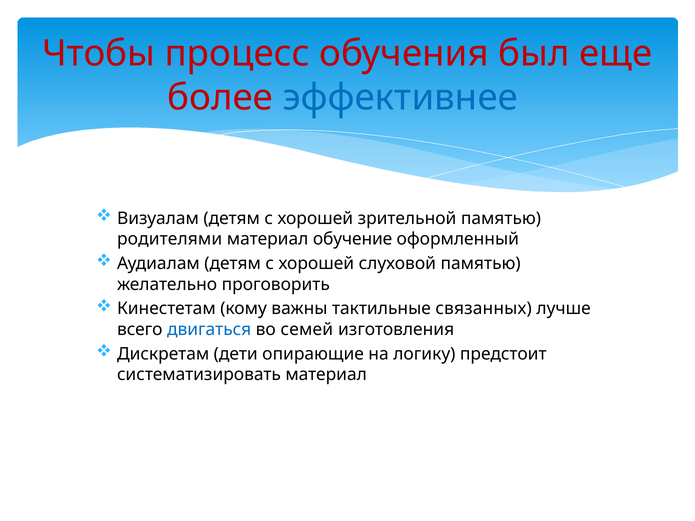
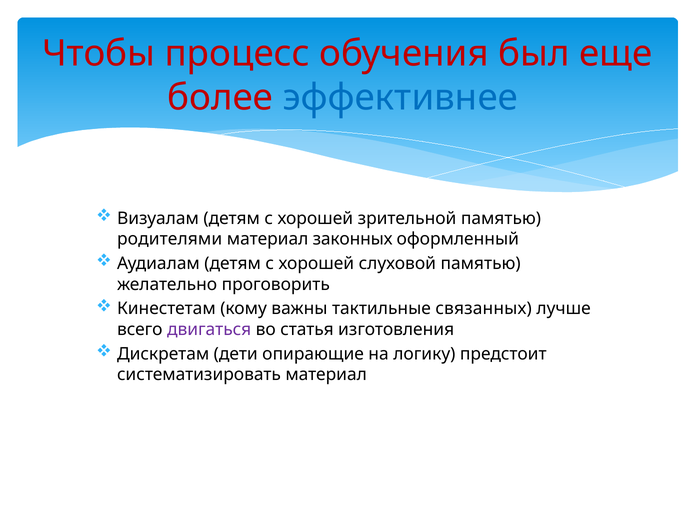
обучение: обучение -> законных
двигаться colour: blue -> purple
семей: семей -> статья
